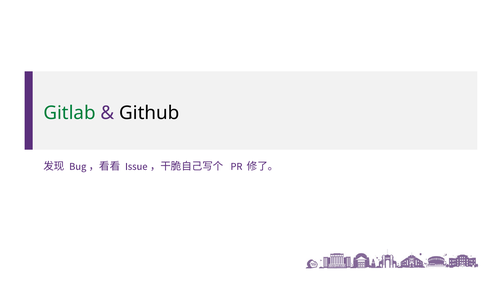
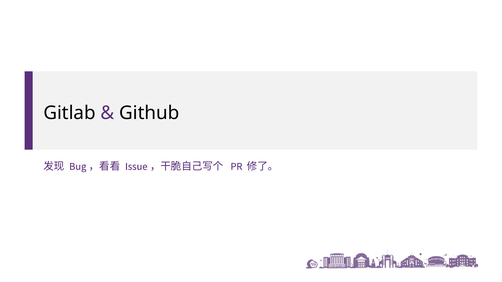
Gitlab colour: green -> black
